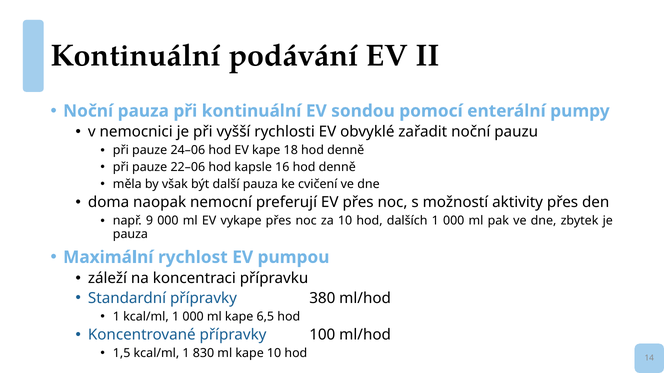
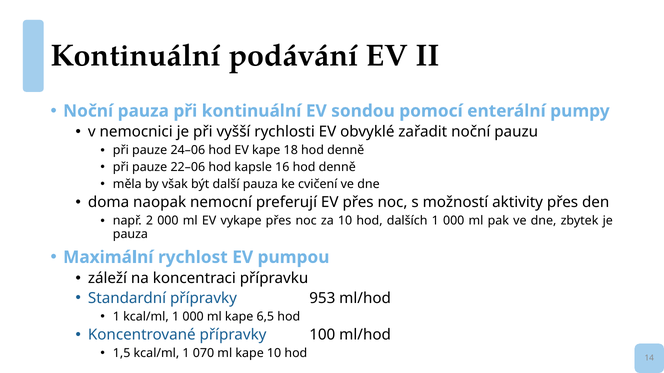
9: 9 -> 2
380: 380 -> 953
830: 830 -> 070
